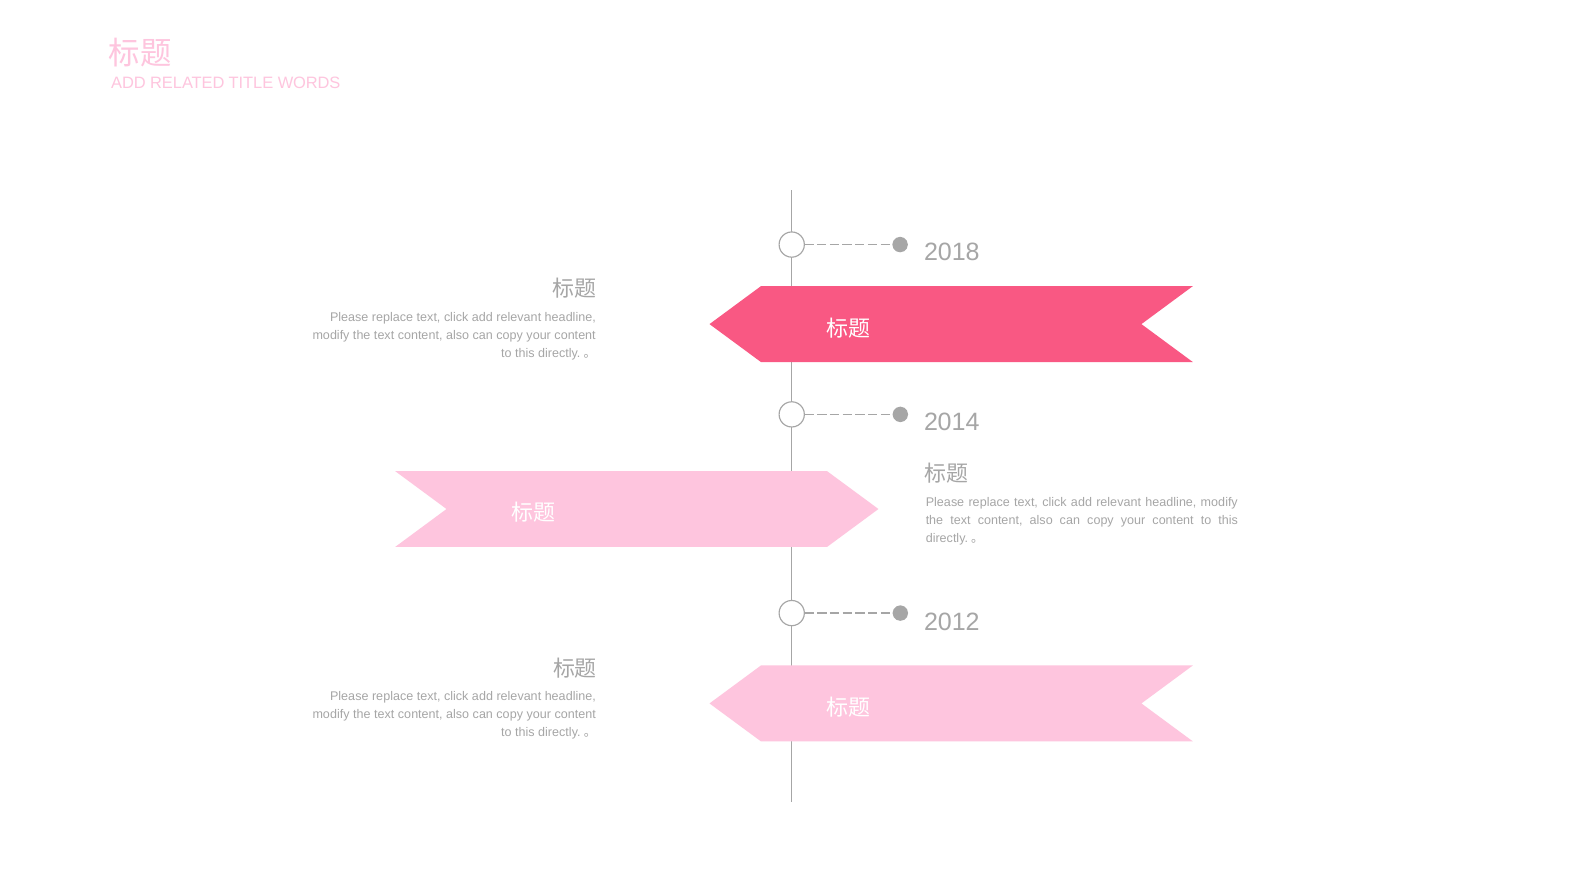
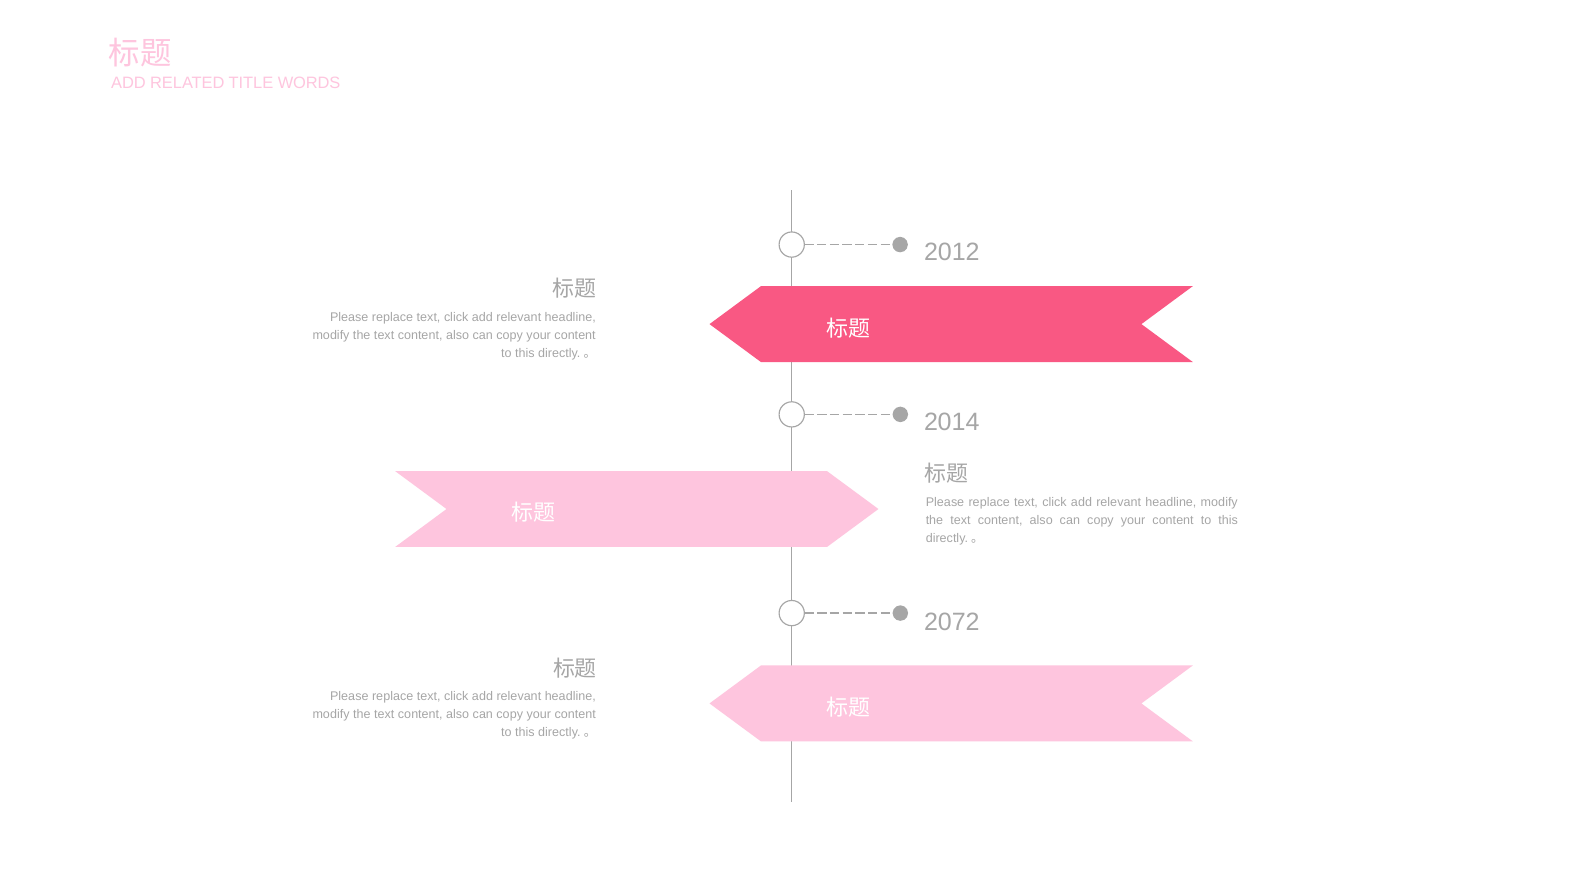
2018: 2018 -> 2012
2012: 2012 -> 2072
